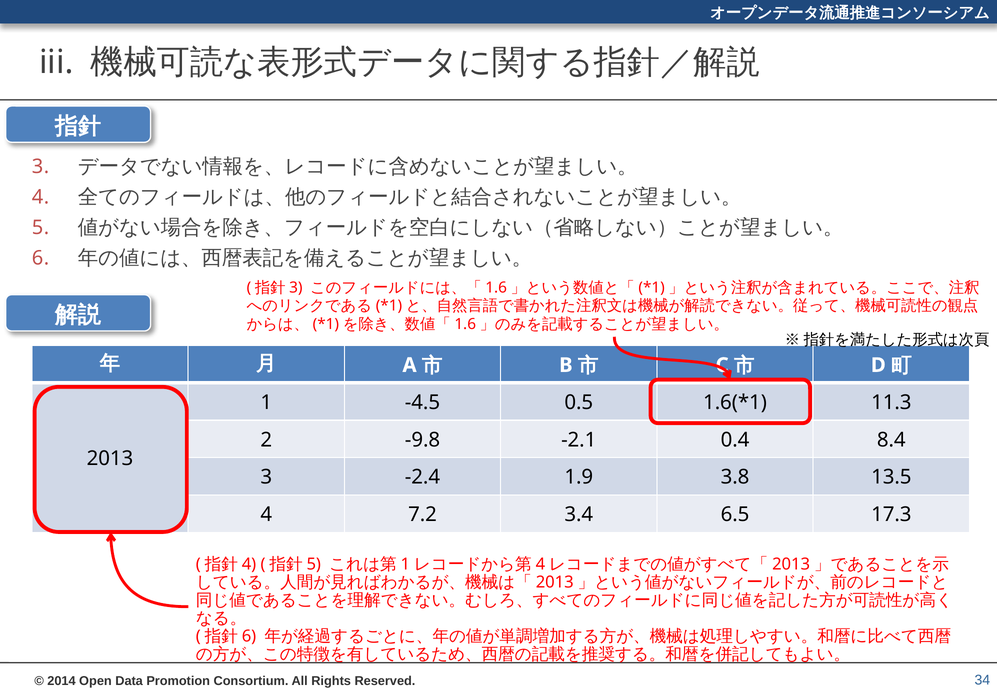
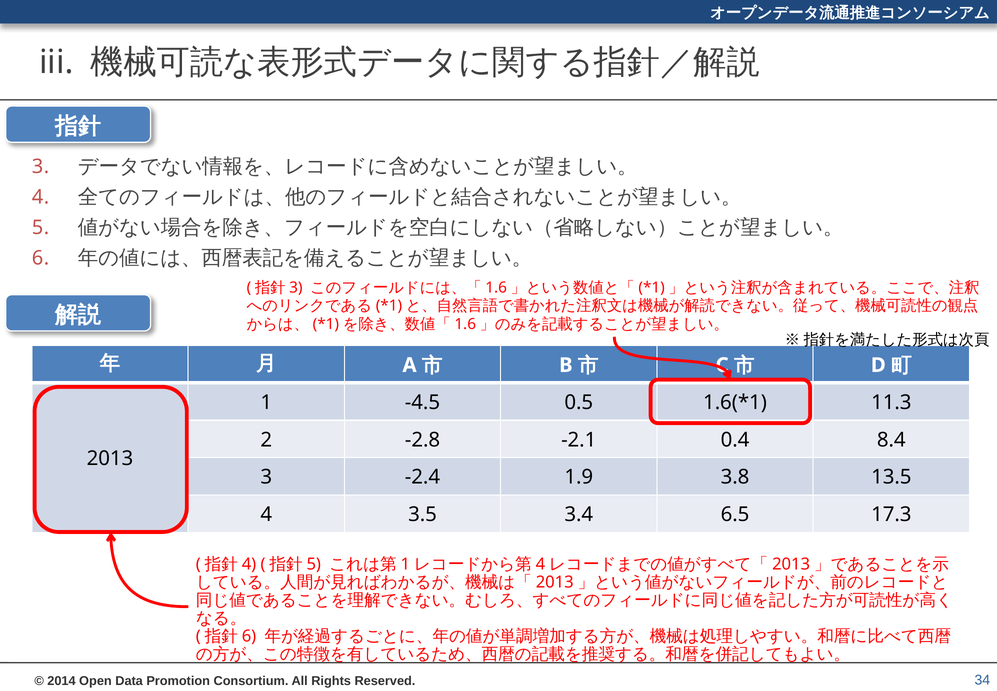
-9.8: -9.8 -> -2.8
7.2: 7.2 -> 3.5
